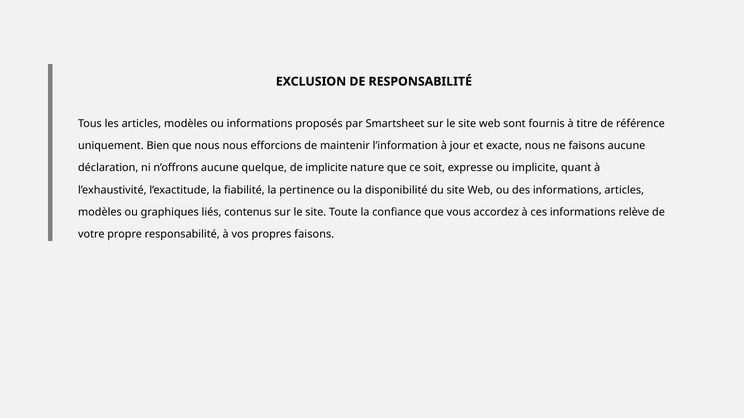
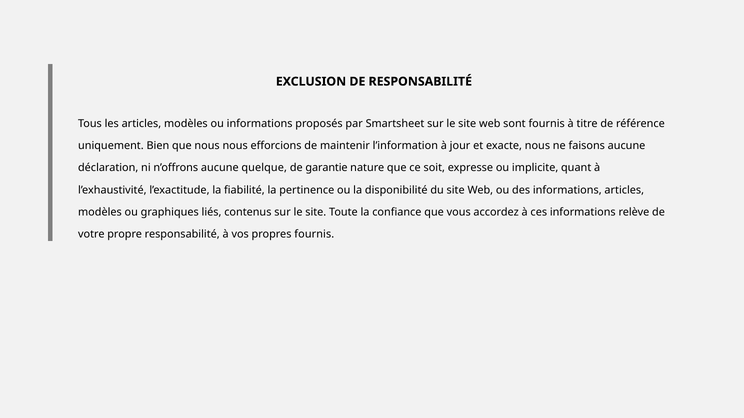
de implicite: implicite -> garantie
propres faisons: faisons -> fournis
